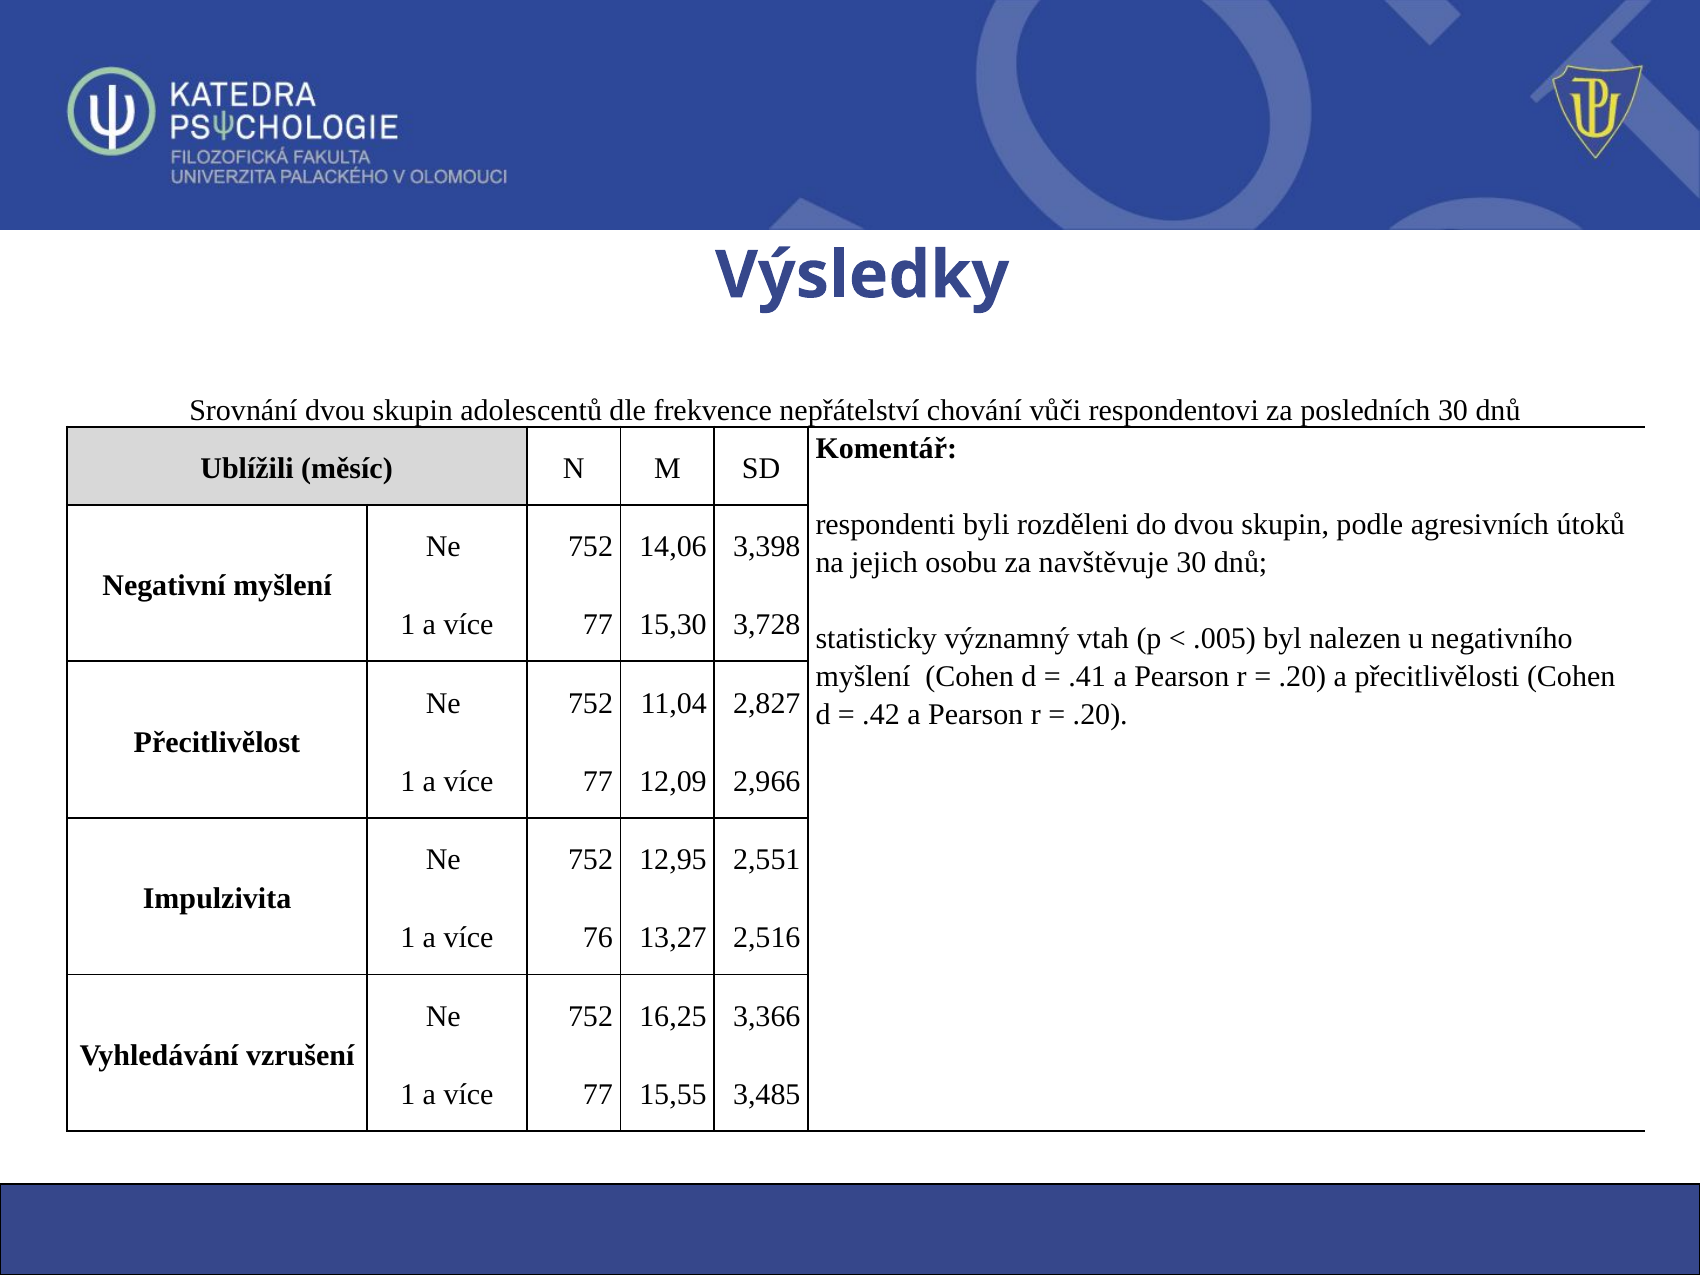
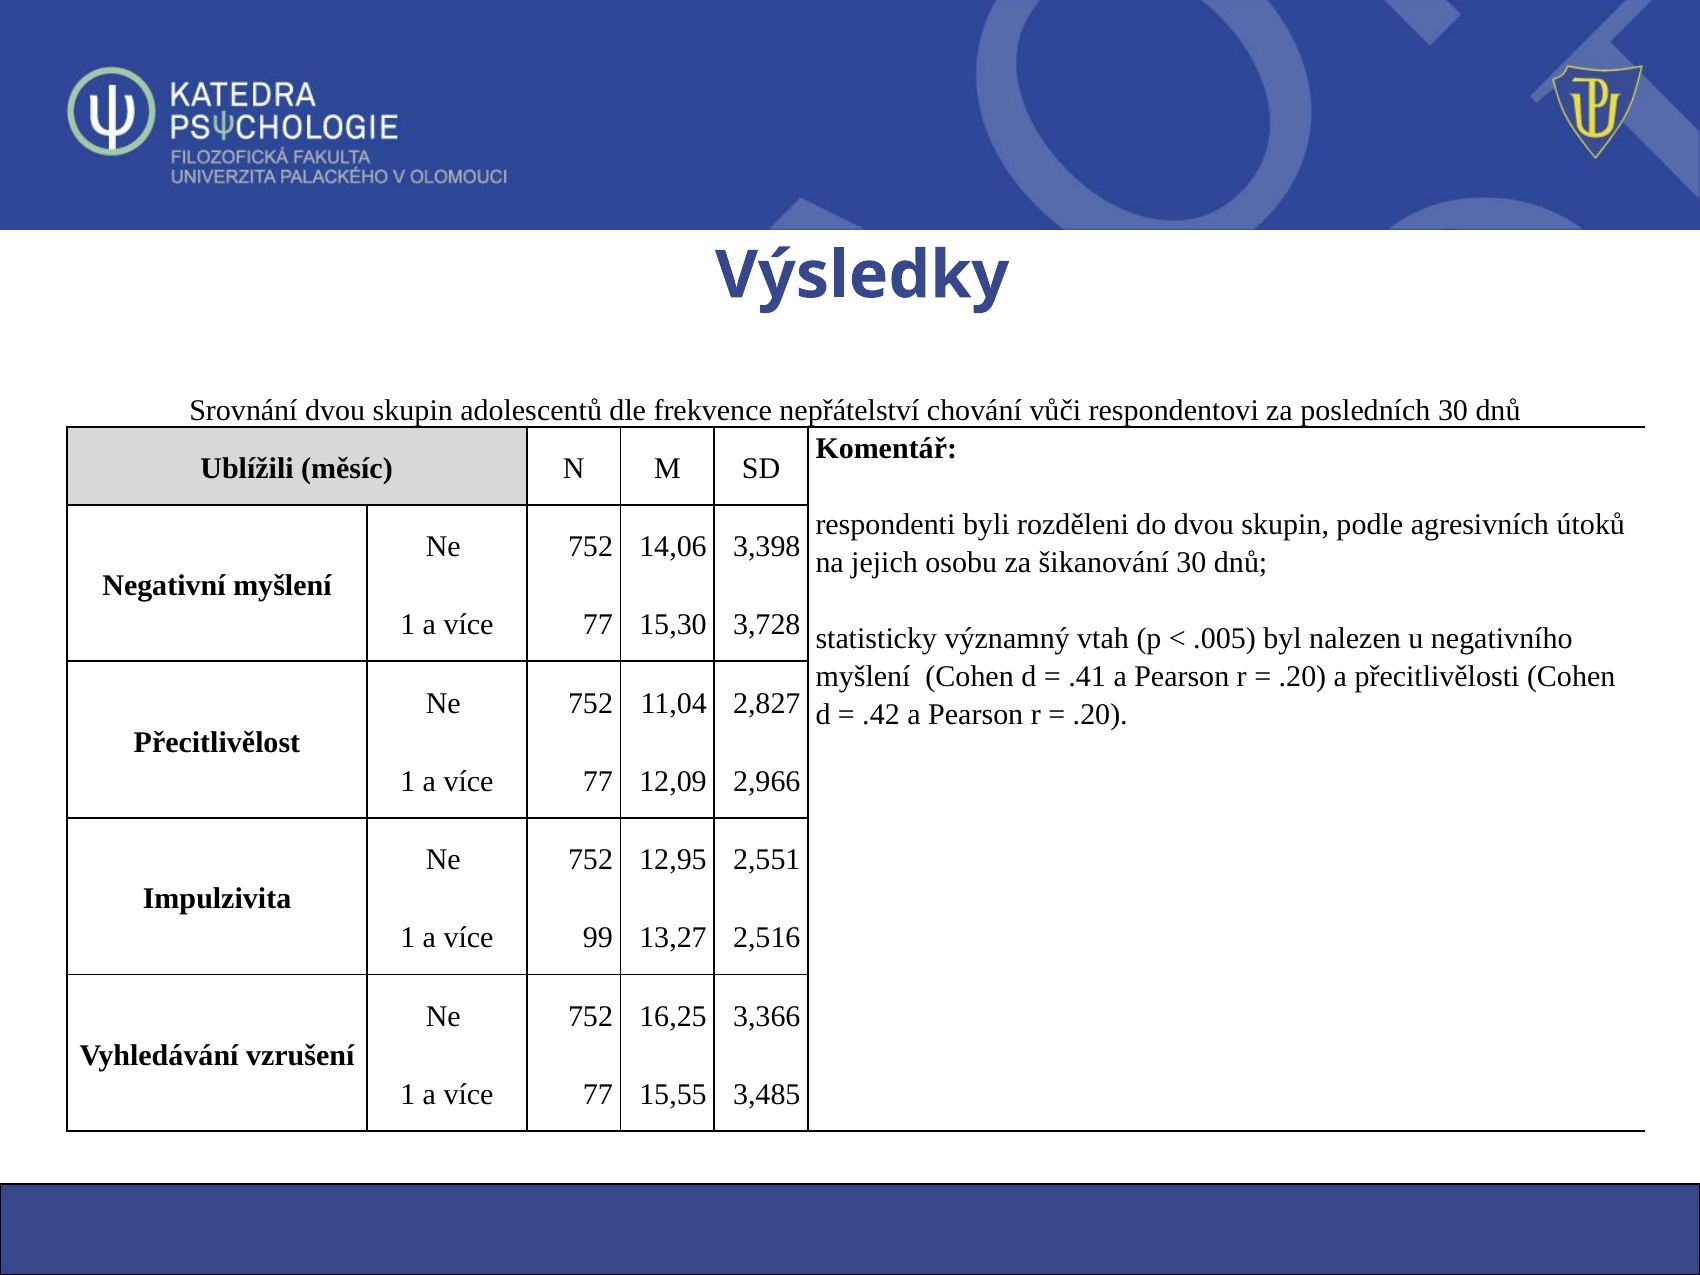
navštěvuje: navštěvuje -> šikanování
76: 76 -> 99
